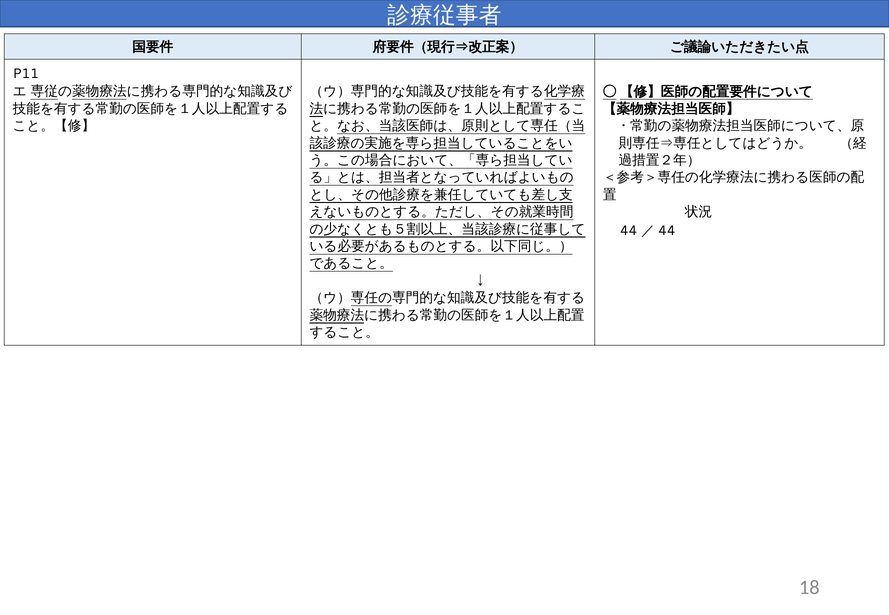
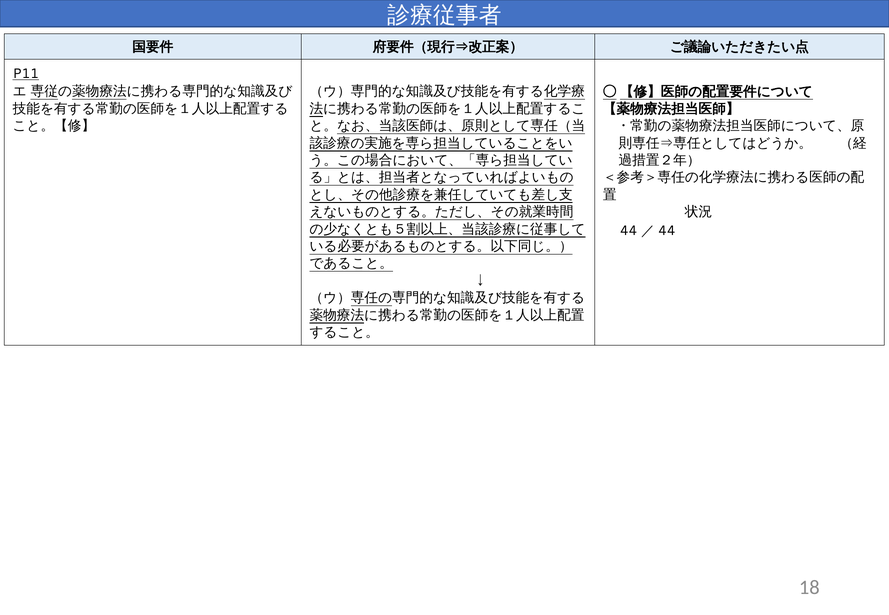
P11 underline: none -> present
